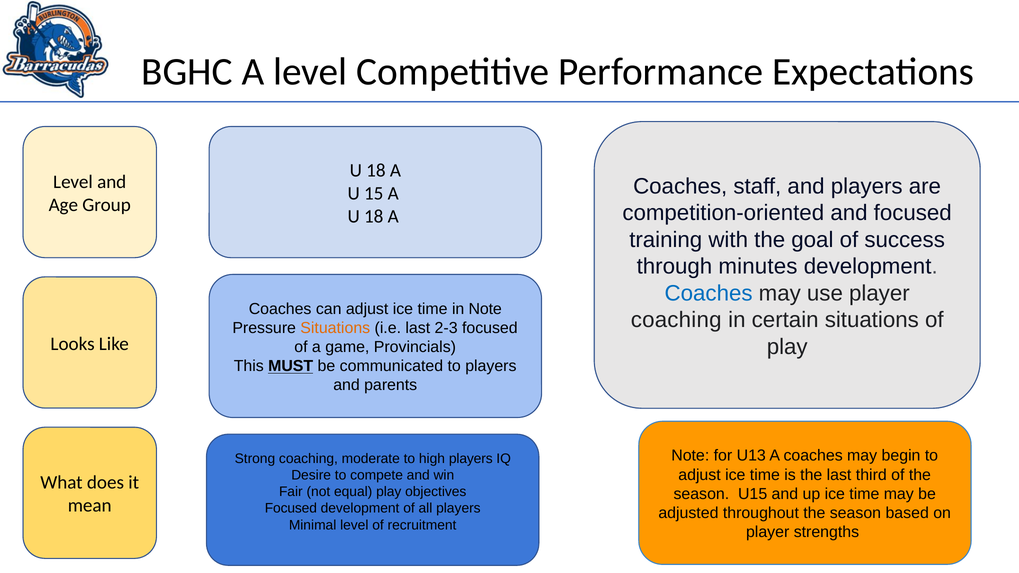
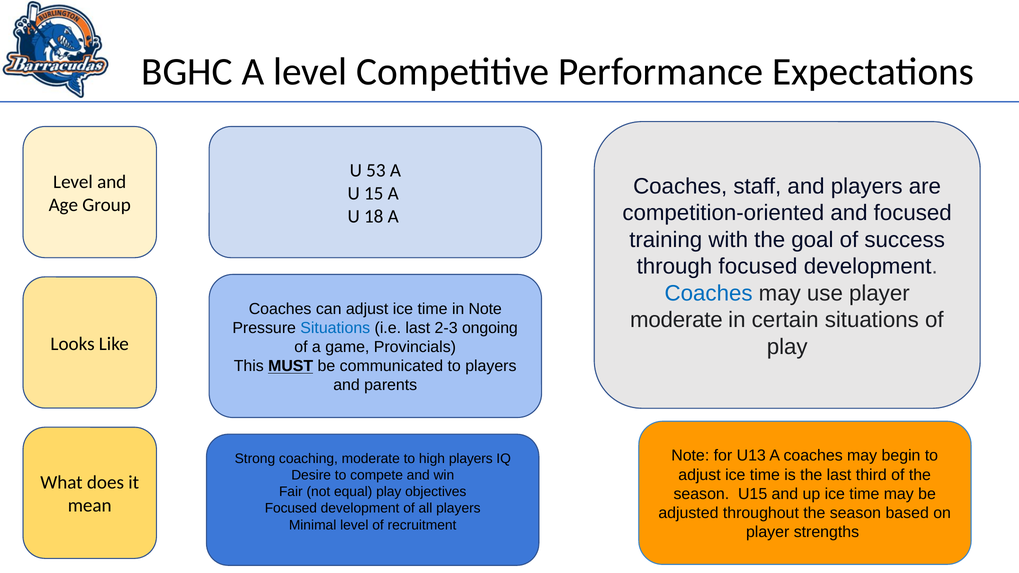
18 at (376, 171): 18 -> 53
through minutes: minutes -> focused
coaching at (676, 320): coaching -> moderate
Situations at (335, 328) colour: orange -> blue
2-3 focused: focused -> ongoing
